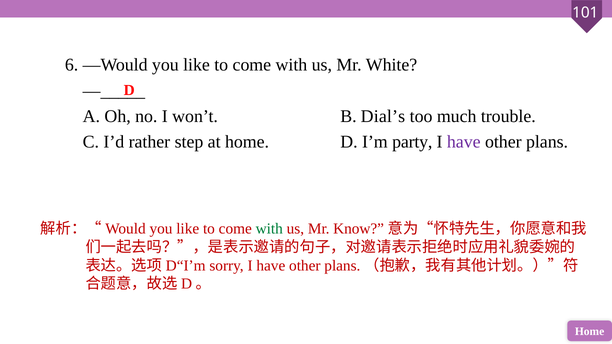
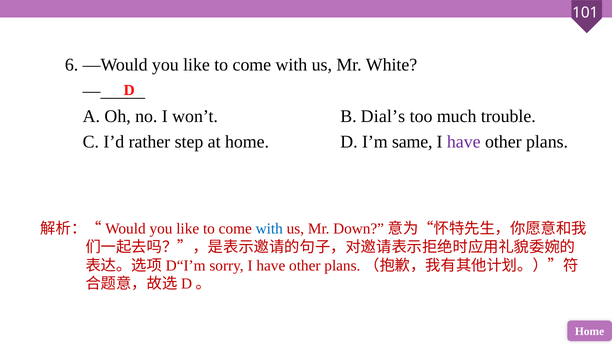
party: party -> same
with at (269, 229) colour: green -> blue
Know: Know -> Down
